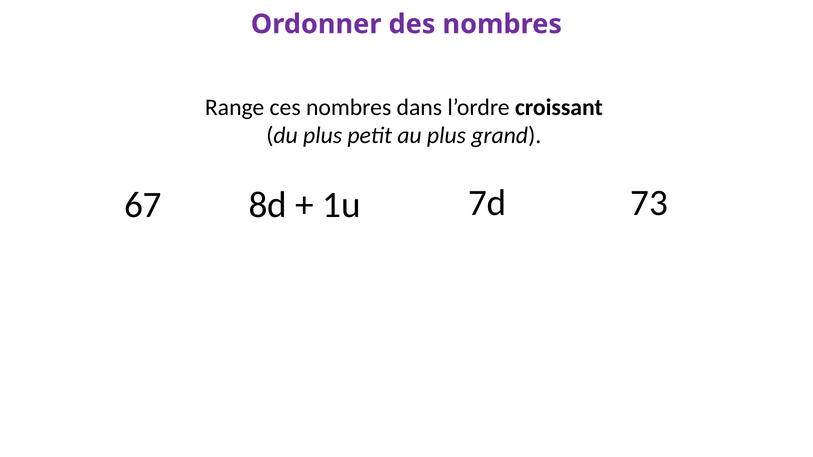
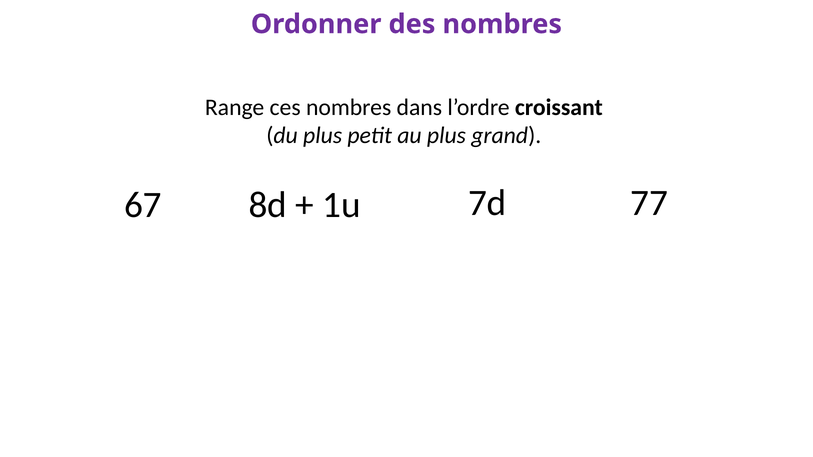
73: 73 -> 77
